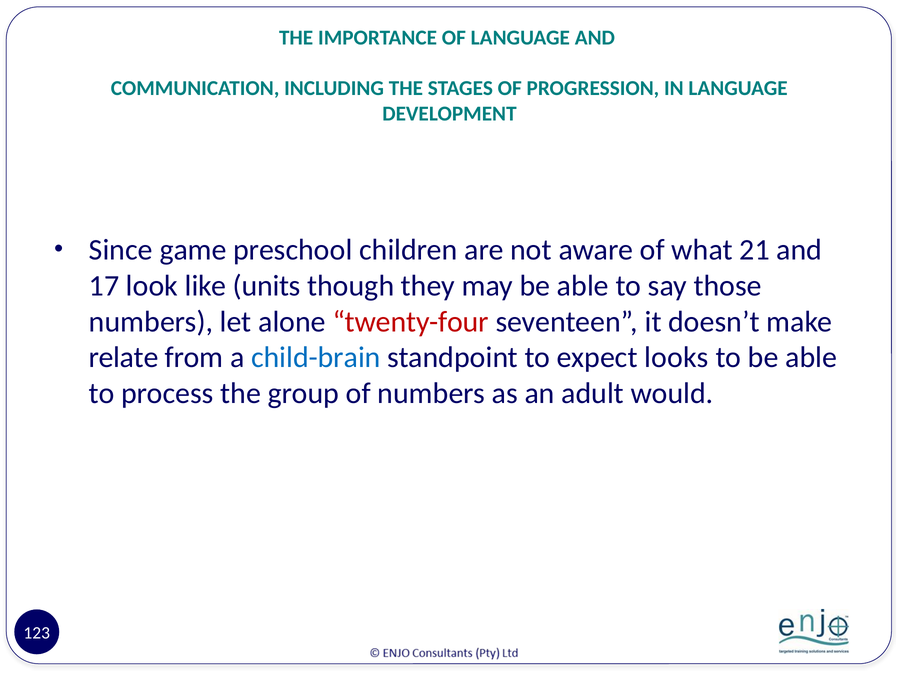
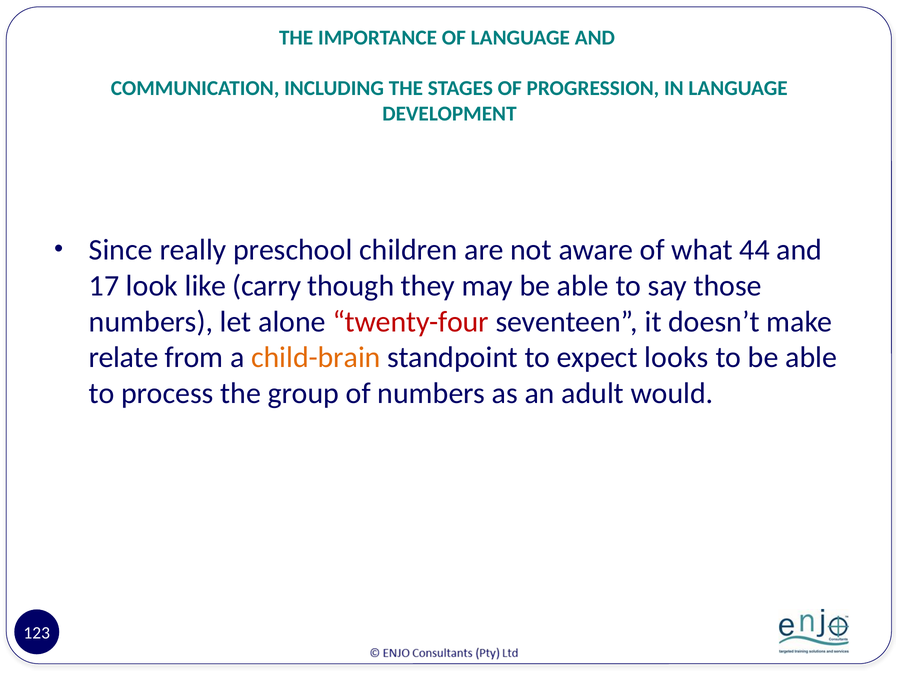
game: game -> really
21: 21 -> 44
units: units -> carry
child-brain colour: blue -> orange
